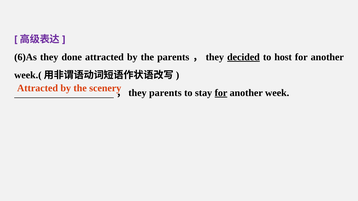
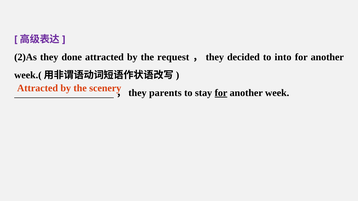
6)As: 6)As -> 2)As
the parents: parents -> request
decided underline: present -> none
host: host -> into
